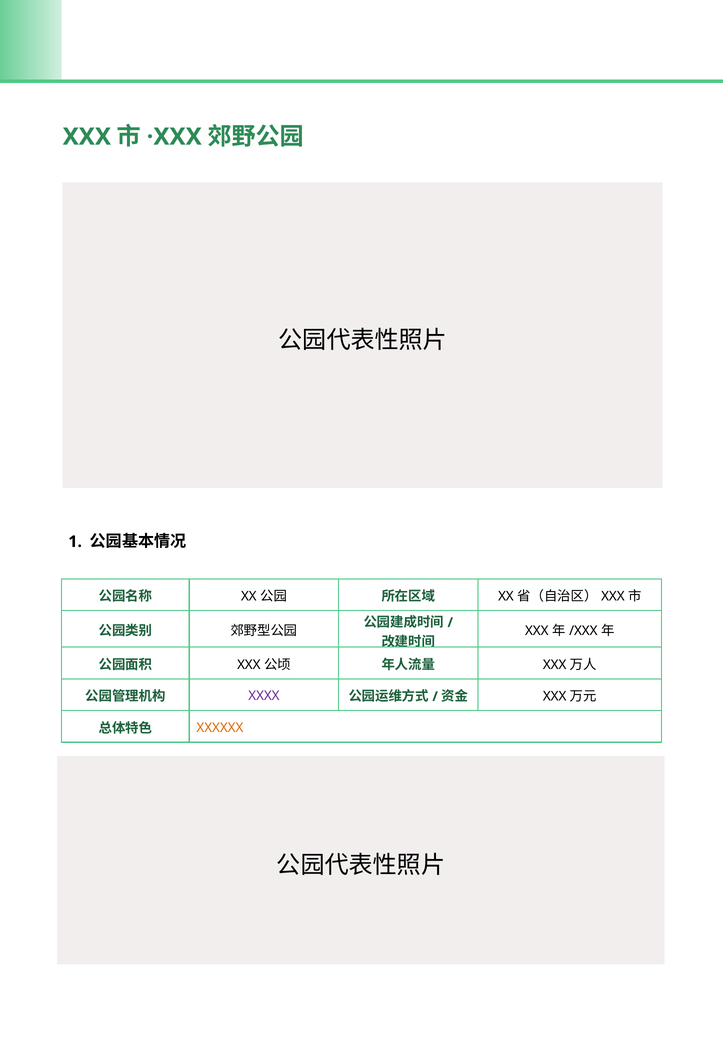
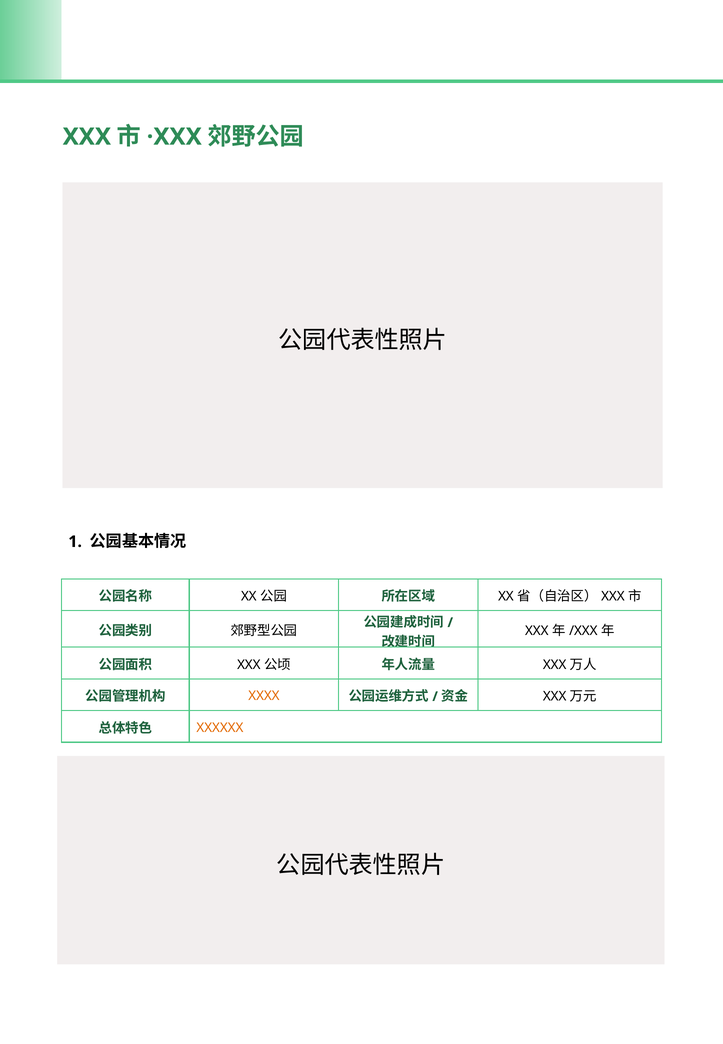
XXXX colour: purple -> orange
